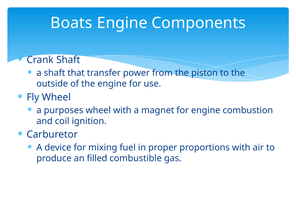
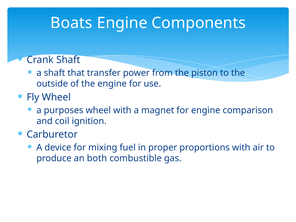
combustion: combustion -> comparison
filled: filled -> both
